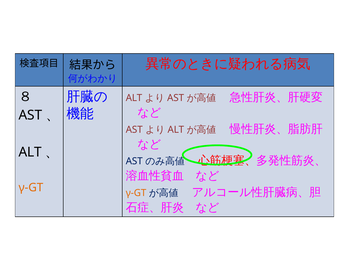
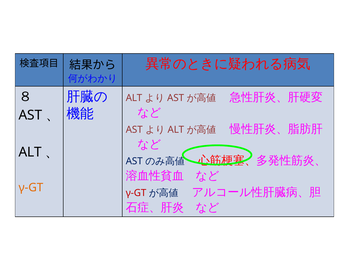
γ-GT at (136, 193) colour: orange -> red
